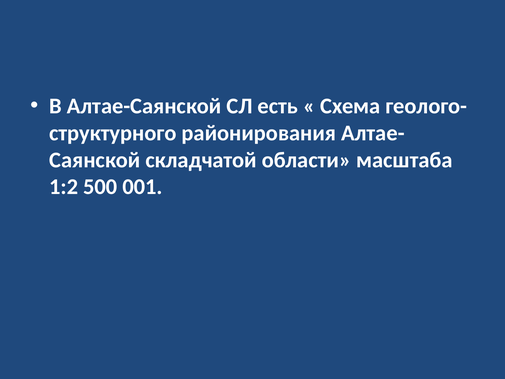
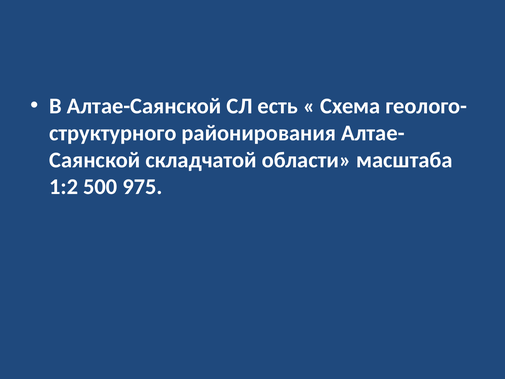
001: 001 -> 975
